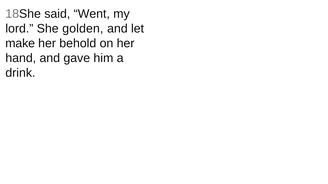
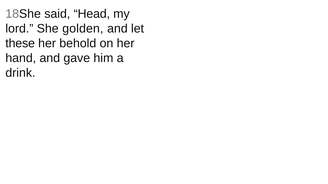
Went: Went -> Head
make: make -> these
